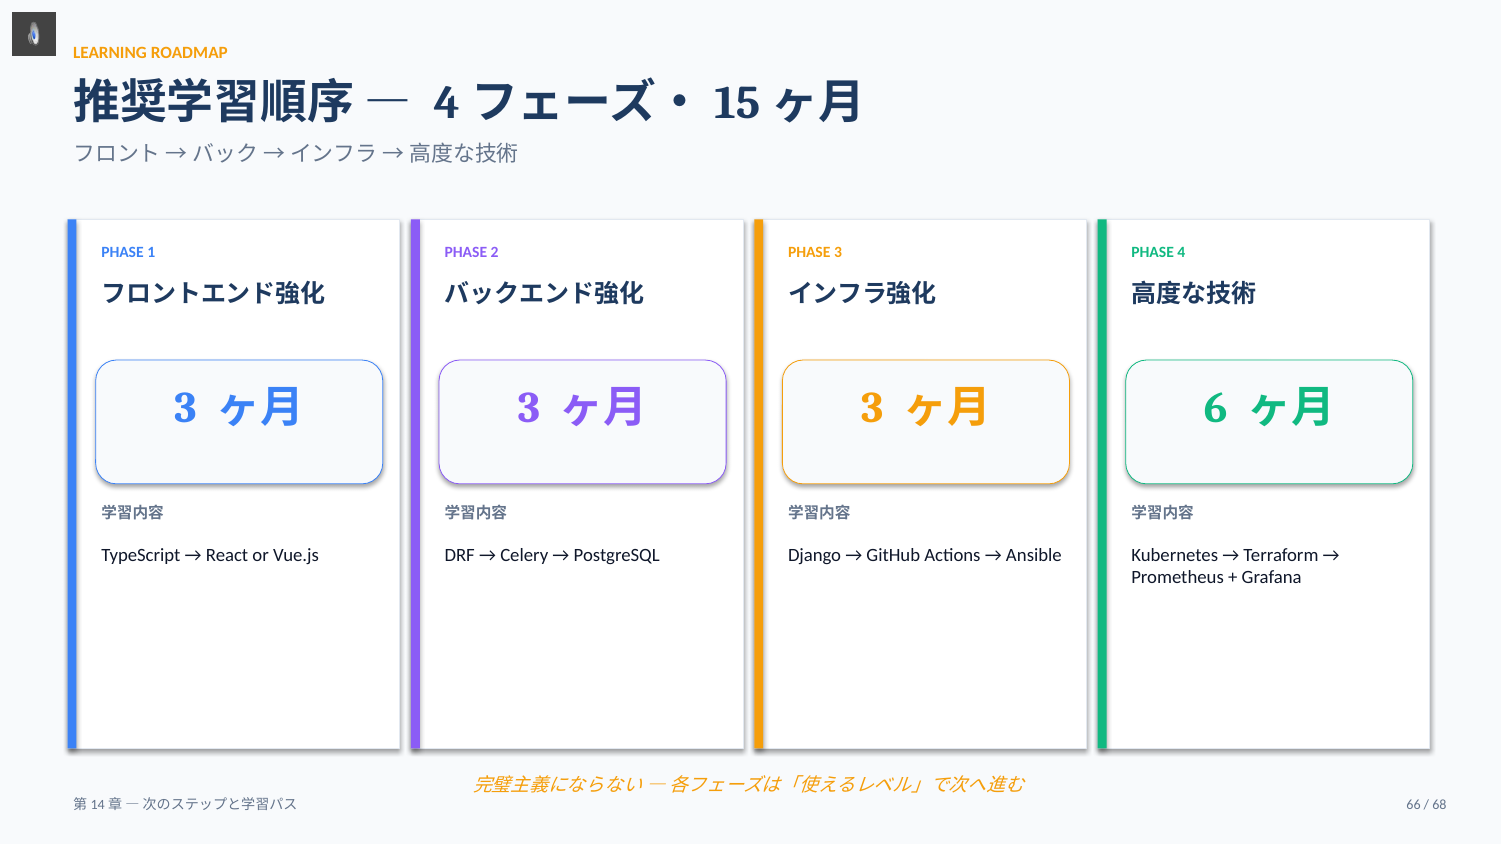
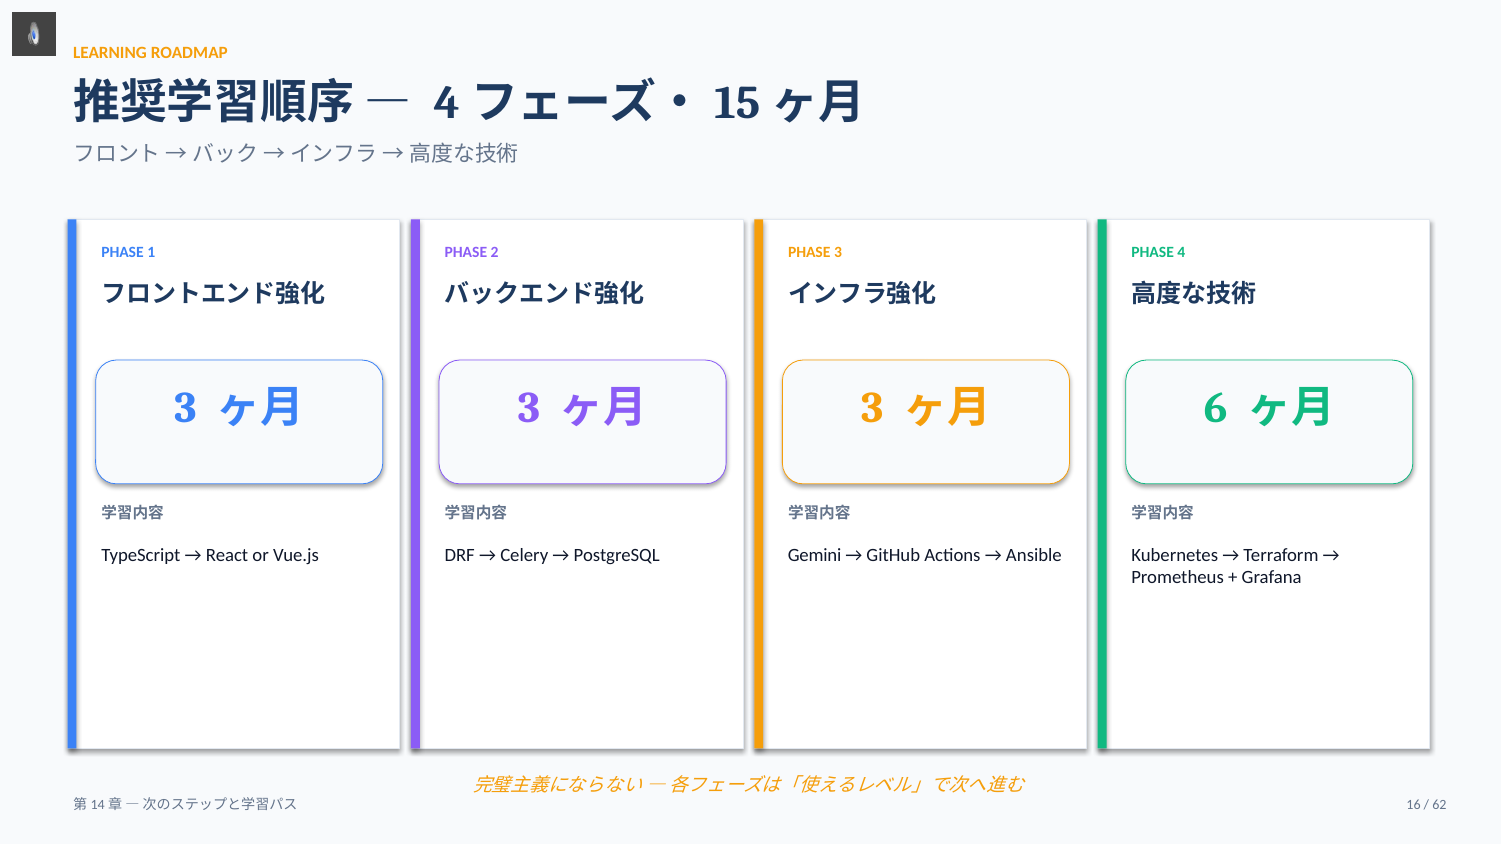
Django: Django -> Gemini
66: 66 -> 16
68: 68 -> 62
